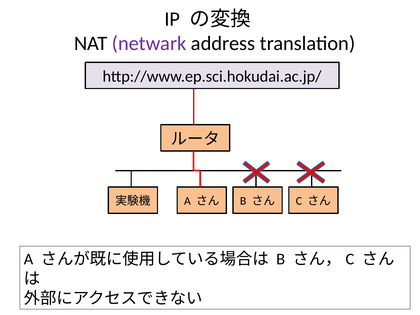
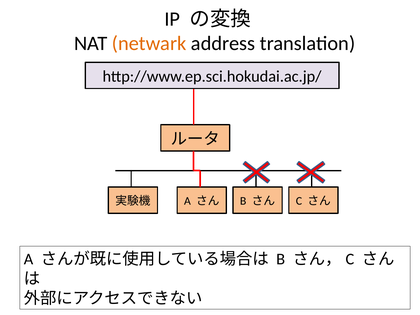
netwark colour: purple -> orange
